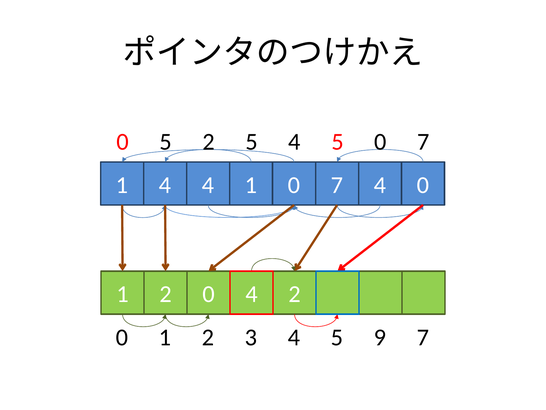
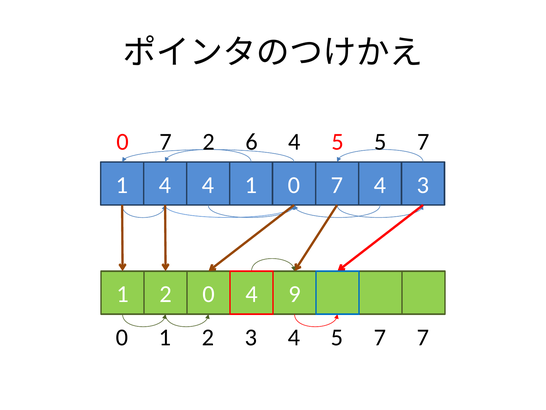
5 at (165, 142): 5 -> 7
2 5: 5 -> 6
5 0: 0 -> 5
4 0: 0 -> 3
0 2: 2 -> 9
4 5 9: 9 -> 7
